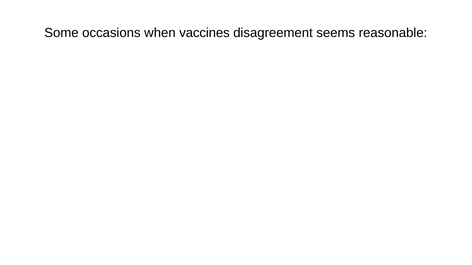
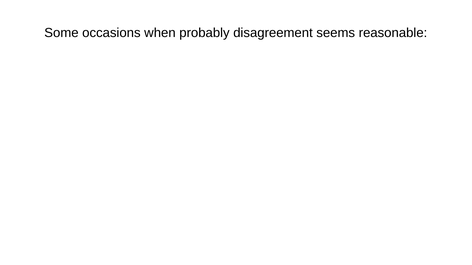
vaccines: vaccines -> probably
